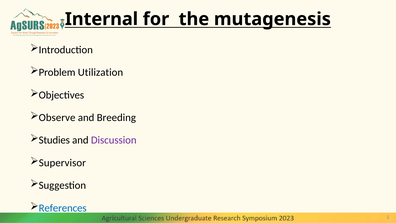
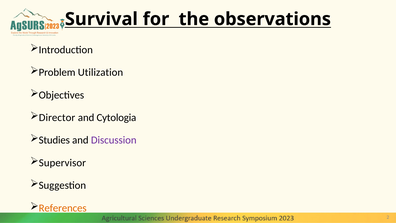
Internal: Internal -> Survival
mutagenesis: mutagenesis -> observations
Observe: Observe -> Director
Breeding: Breeding -> Cytologia
References colour: blue -> orange
